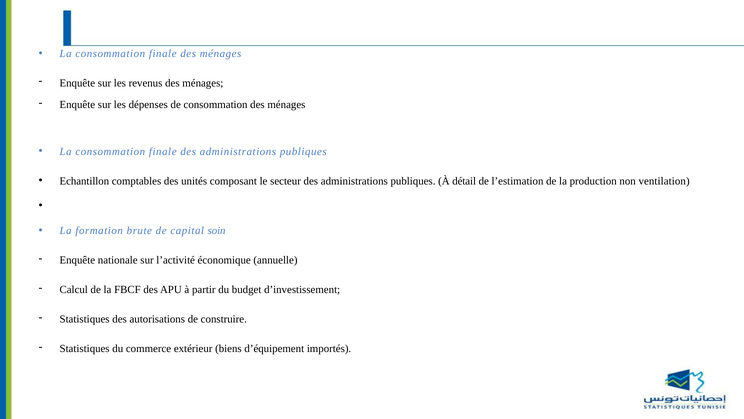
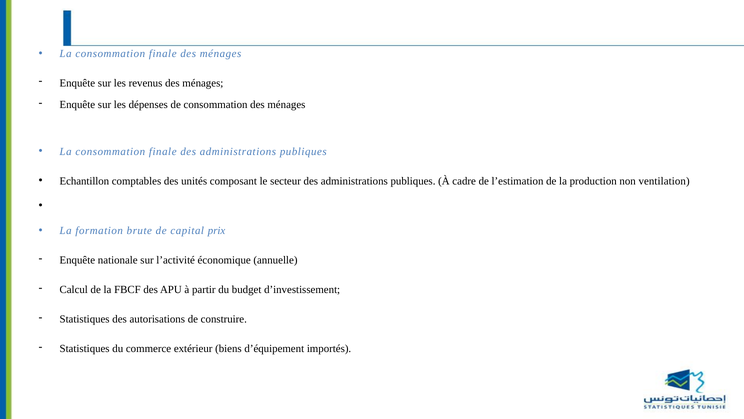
détail: détail -> cadre
soin: soin -> prix
